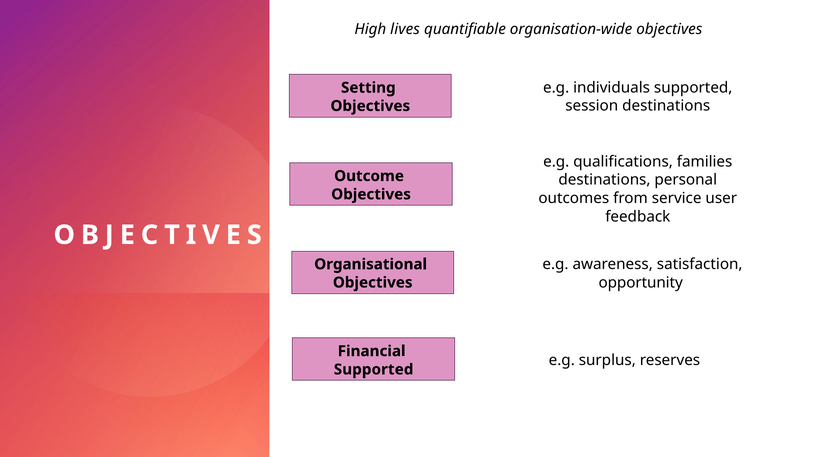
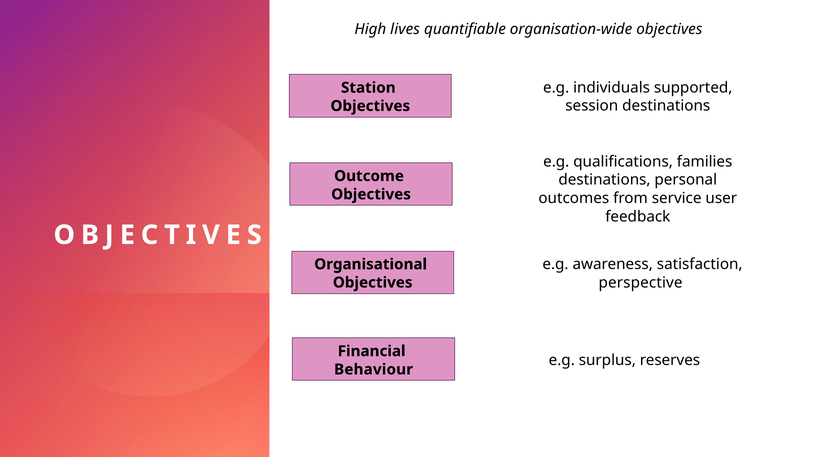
Setting: Setting -> Station
opportunity: opportunity -> perspective
Supported at (374, 370): Supported -> Behaviour
